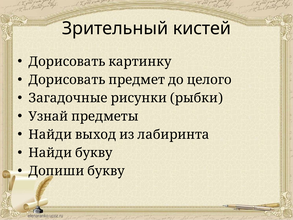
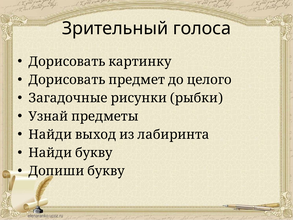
кистей: кистей -> голоса
